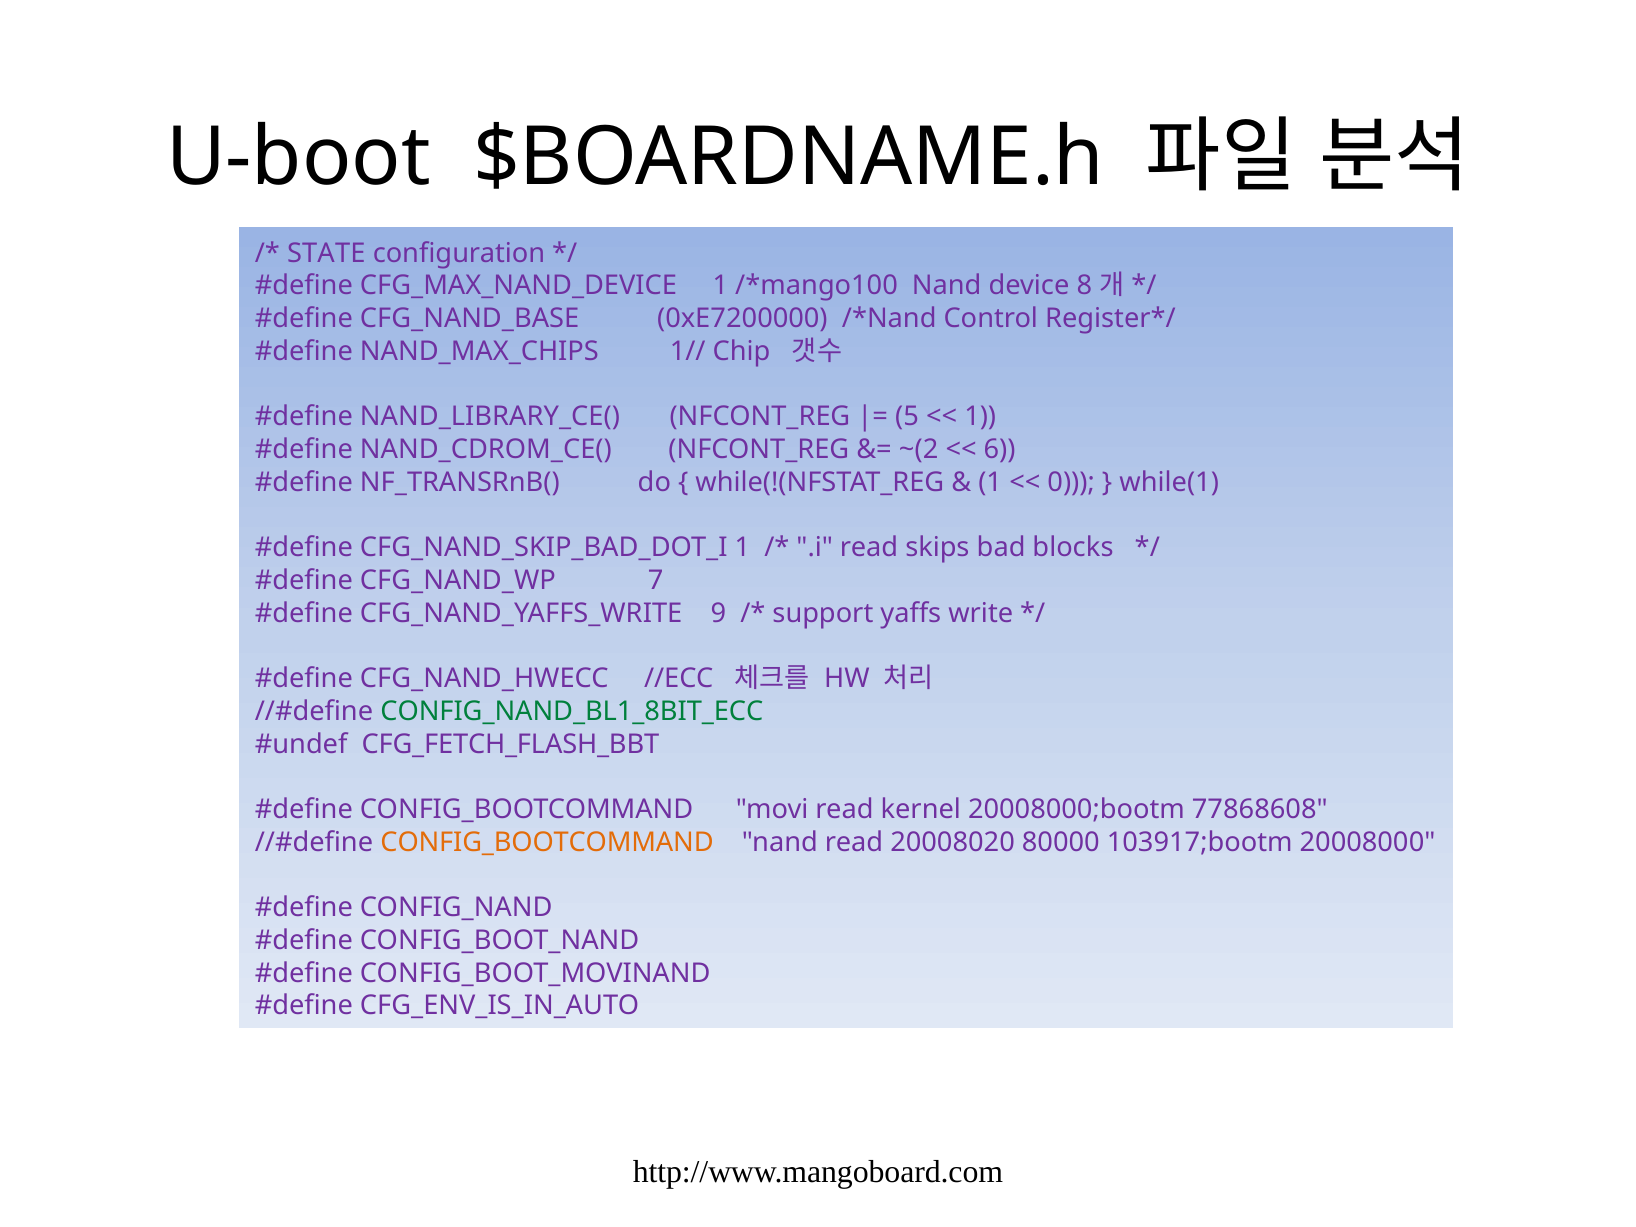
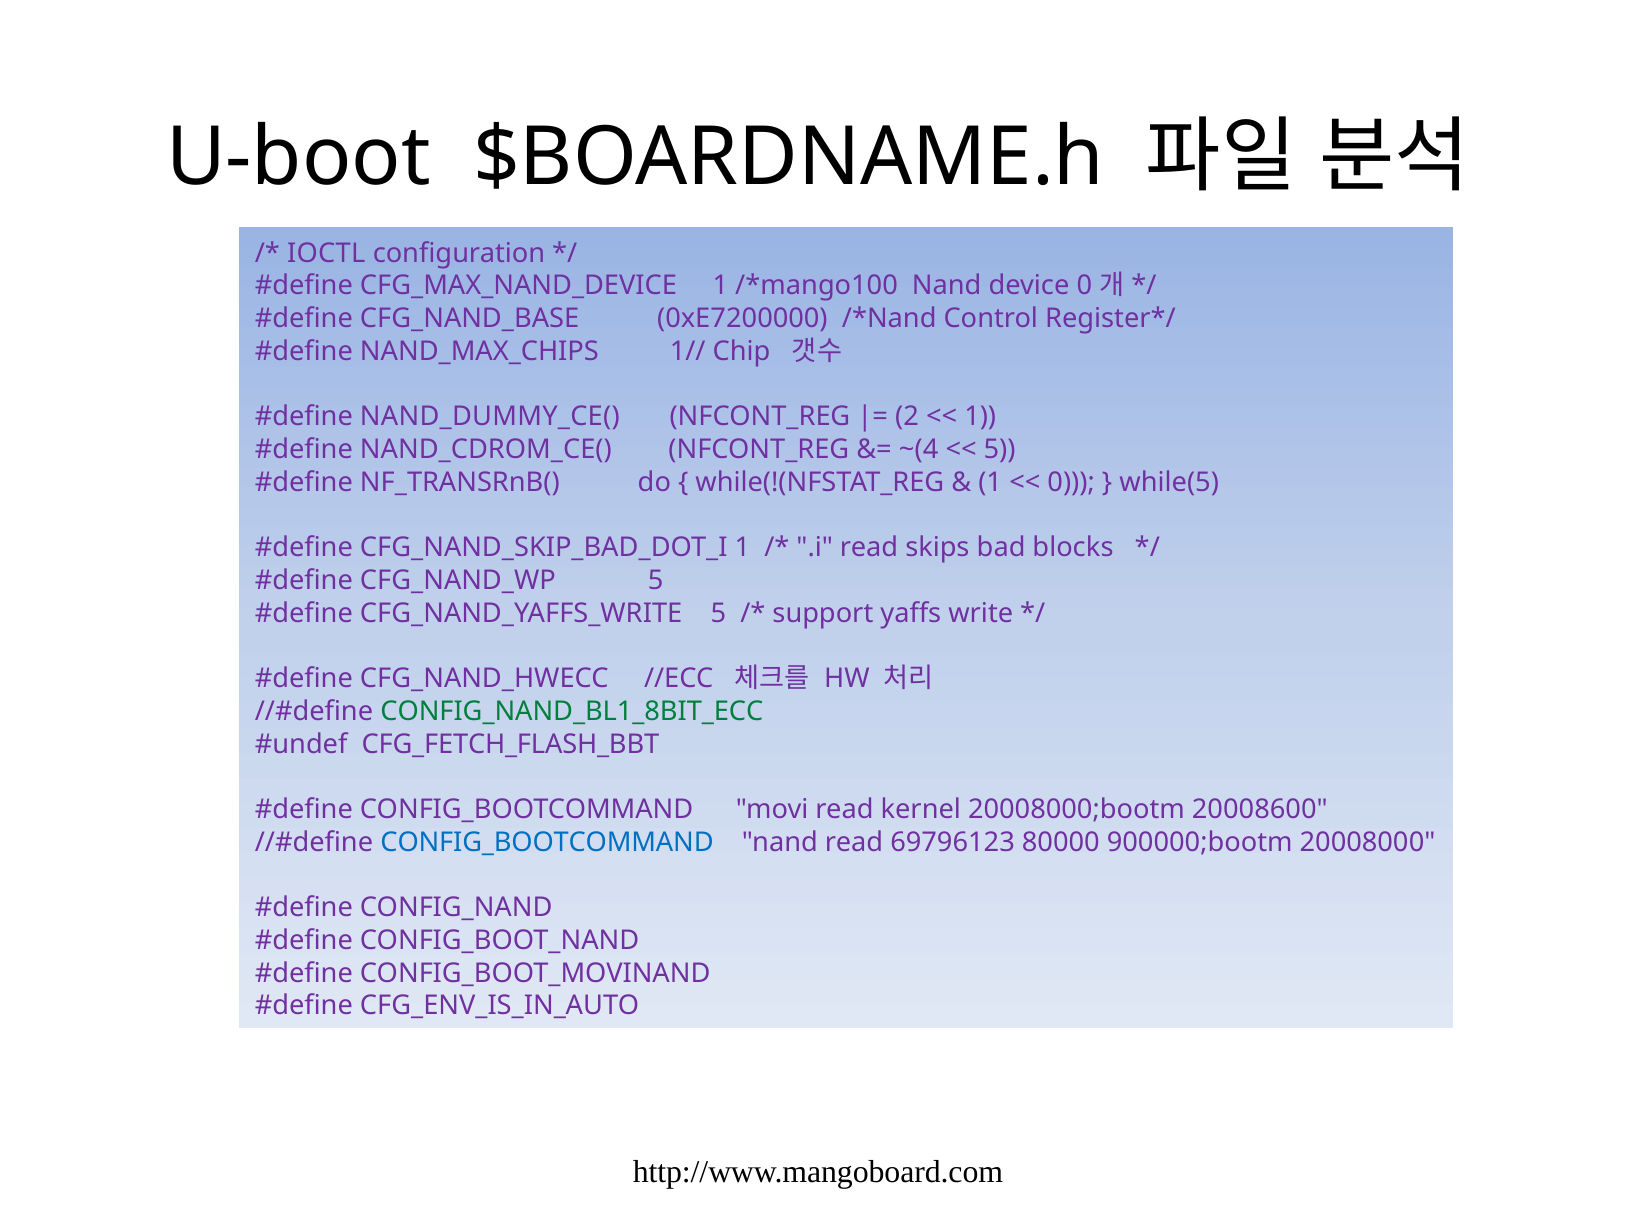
STATE: STATE -> IOCTL
device 8: 8 -> 0
NAND_LIBRARY_CE(: NAND_LIBRARY_CE( -> NAND_DUMMY_CE(
5: 5 -> 2
~(2: ~(2 -> ~(4
6 at (1000, 450): 6 -> 5
while(1: while(1 -> while(5
CFG_NAND_WP 7: 7 -> 5
CFG_NAND_YAFFS_WRITE 9: 9 -> 5
77868608: 77868608 -> 20008600
CONFIG_BOOTCOMMAND at (547, 842) colour: orange -> blue
20008020: 20008020 -> 69796123
103917;bootm: 103917;bootm -> 900000;bootm
